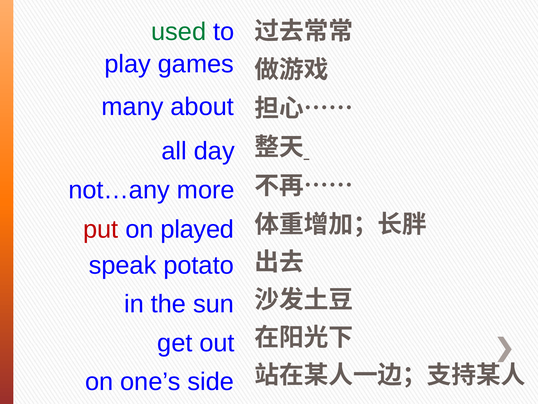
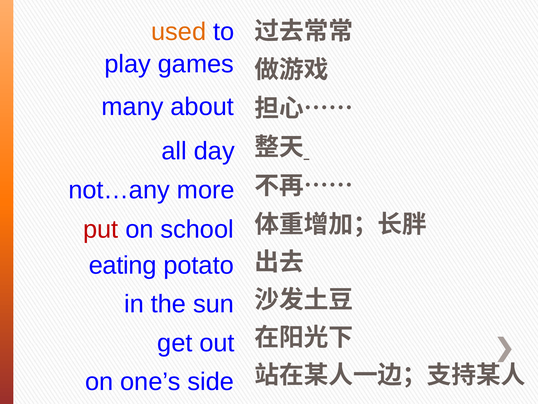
used colour: green -> orange
played: played -> school
speak: speak -> eating
